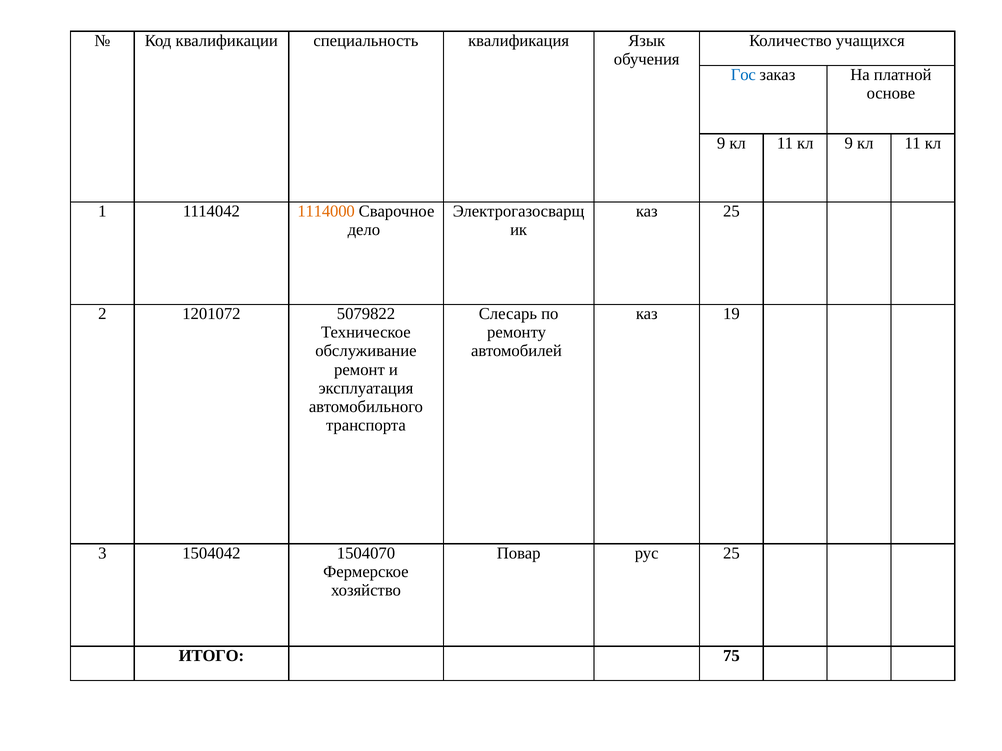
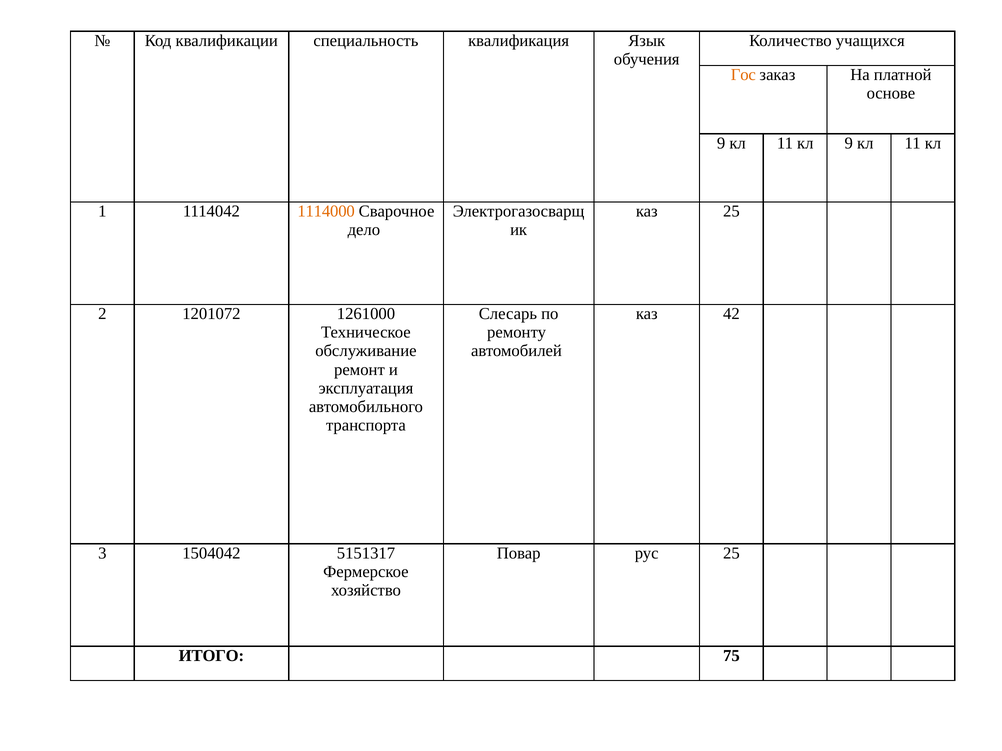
Гос colour: blue -> orange
5079822: 5079822 -> 1261000
19: 19 -> 42
1504070: 1504070 -> 5151317
